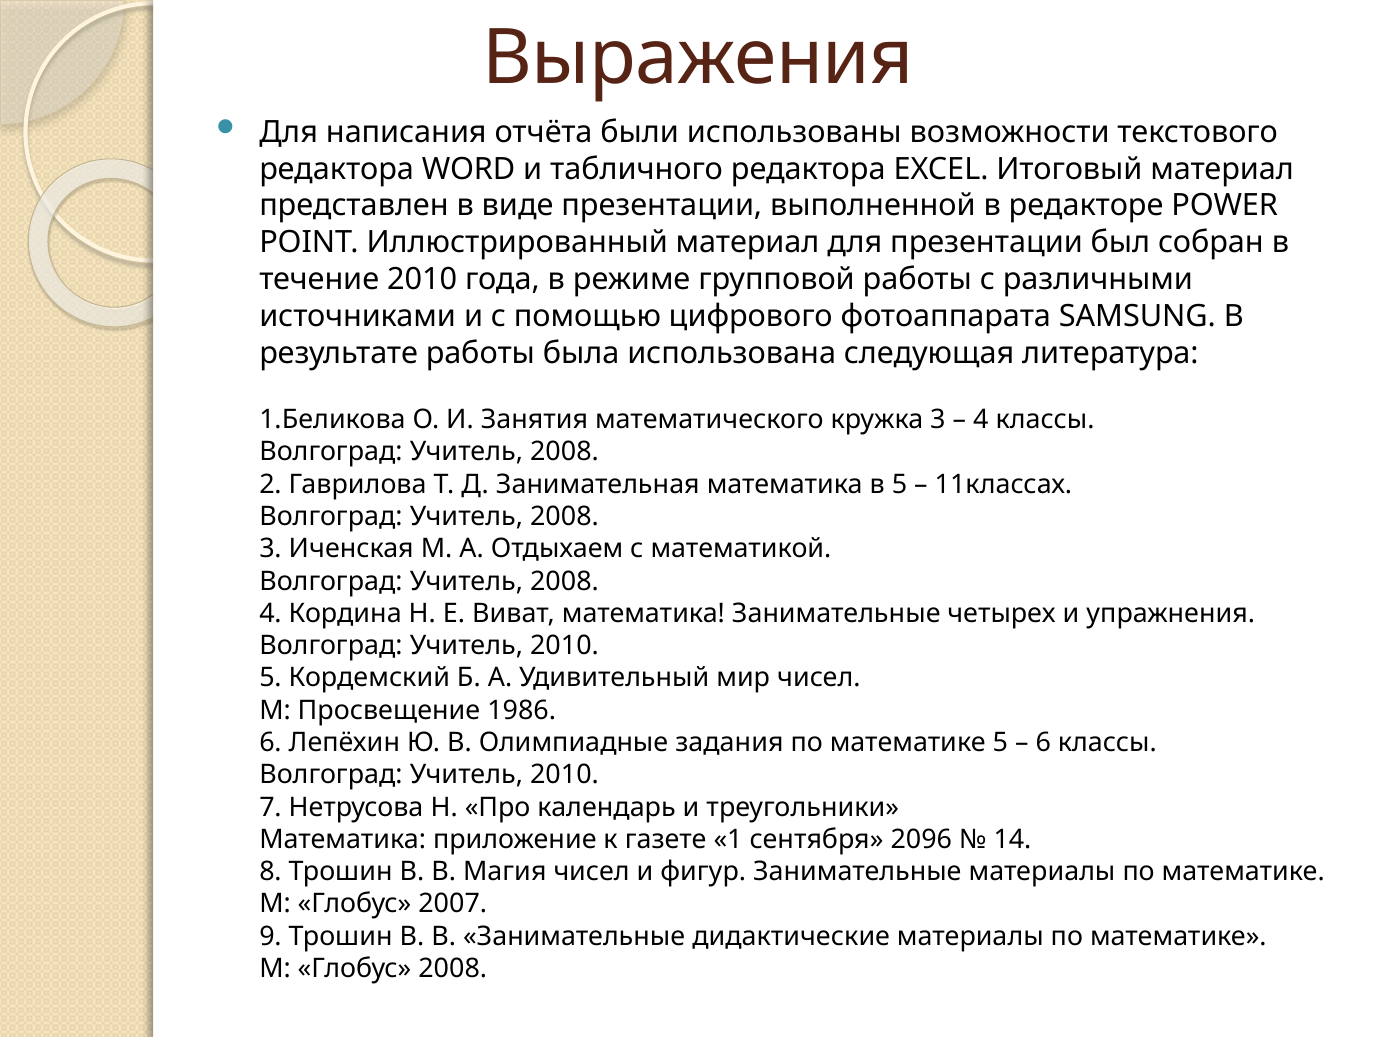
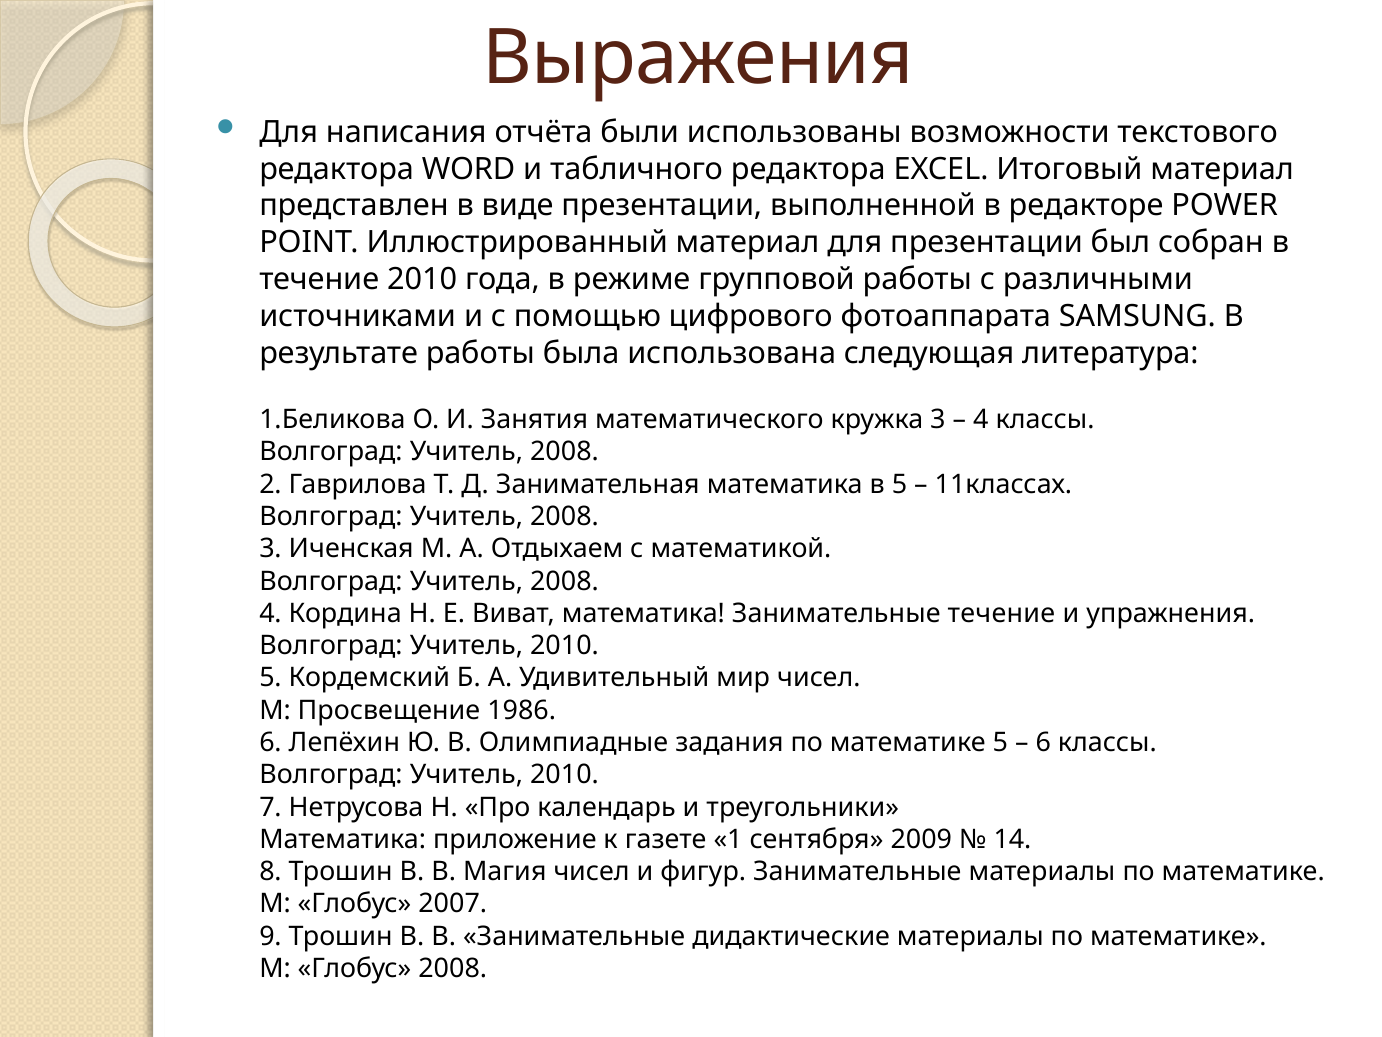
Занимательные четырех: четырех -> течение
2096: 2096 -> 2009
